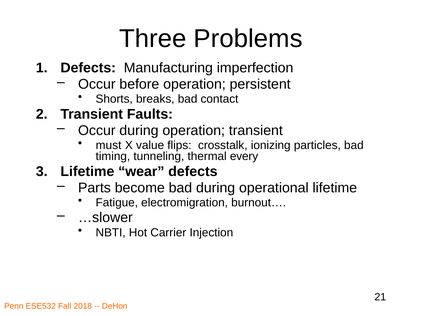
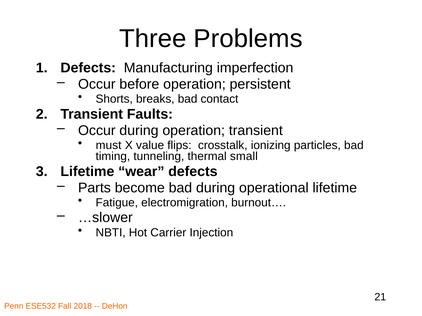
every: every -> small
